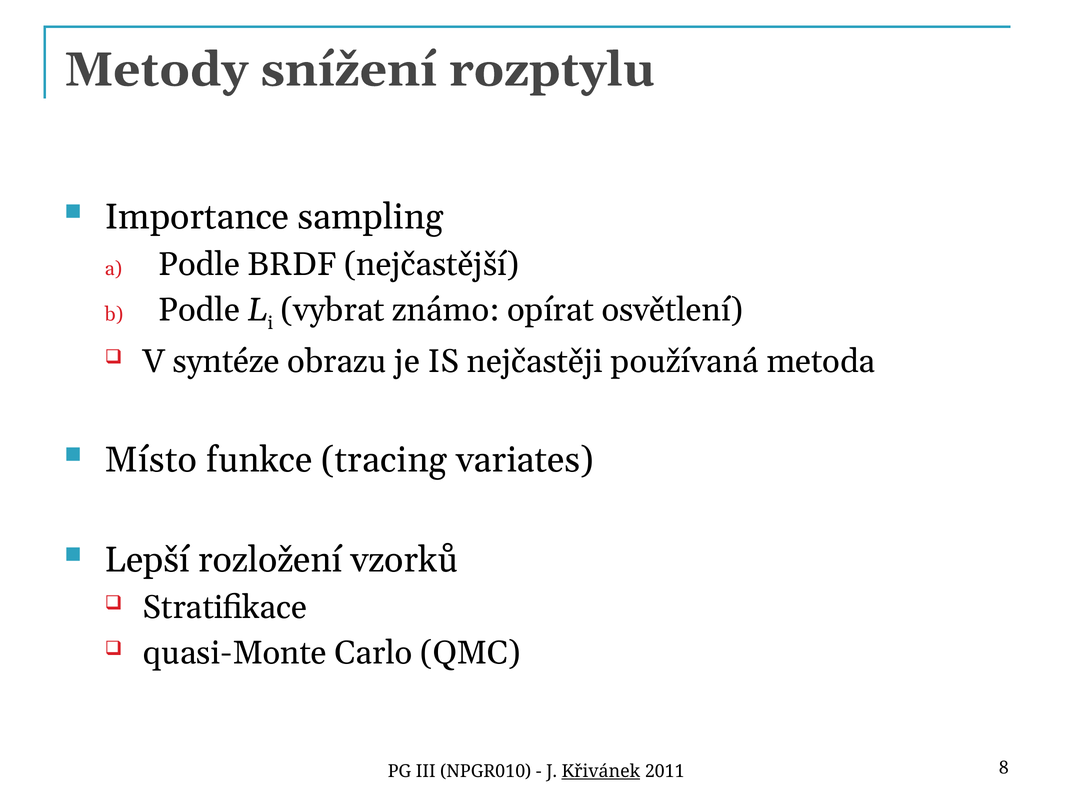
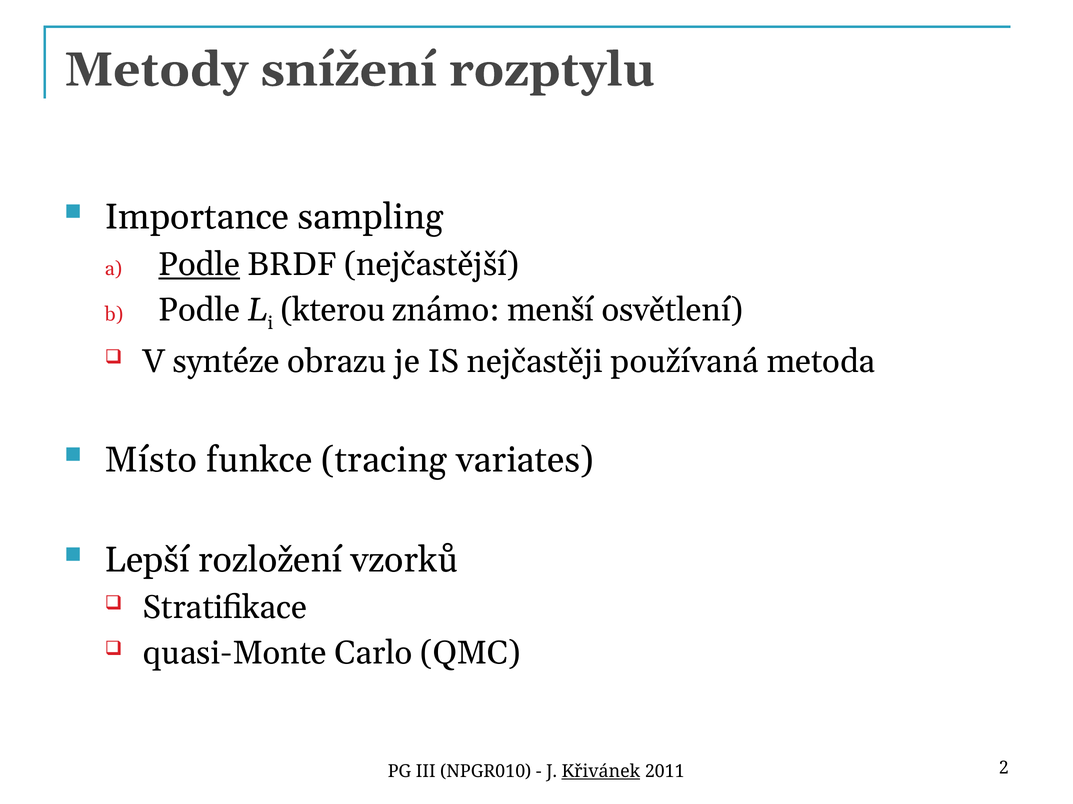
Podle at (199, 265) underline: none -> present
vybrat: vybrat -> kterou
opírat: opírat -> menší
8: 8 -> 2
